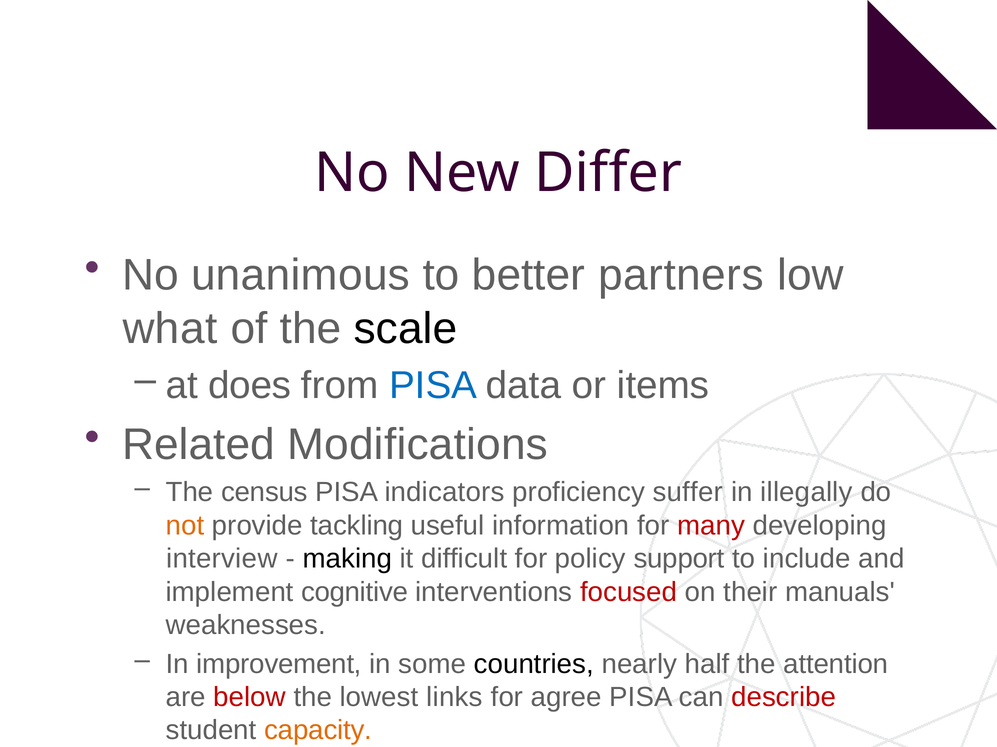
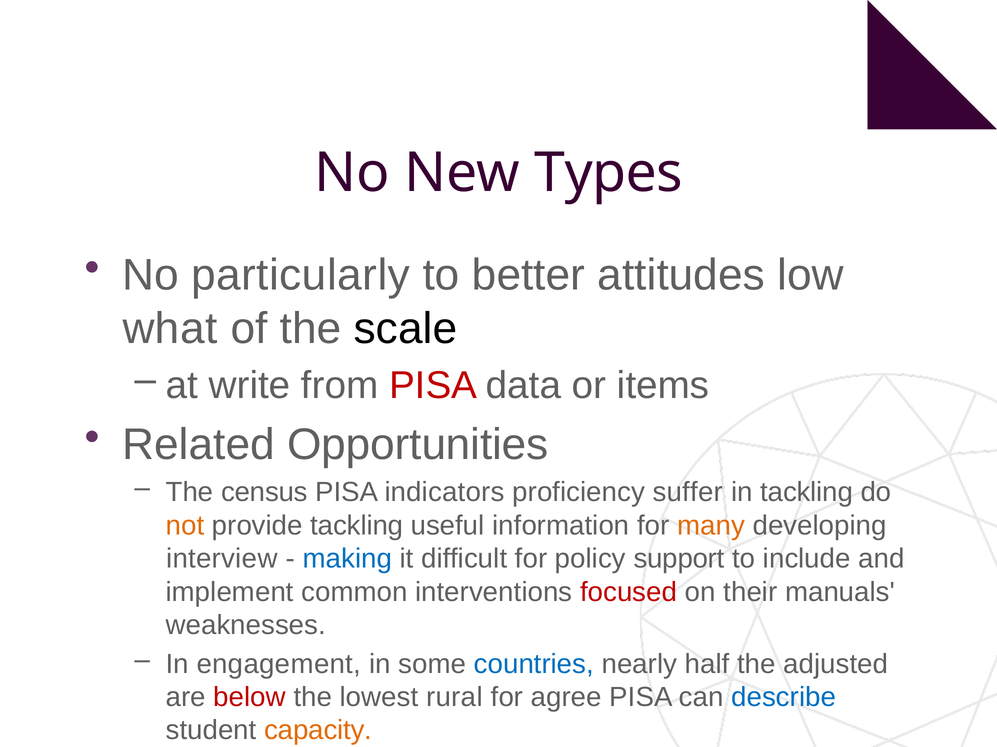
Differ: Differ -> Types
unanimous: unanimous -> particularly
partners: partners -> attitudes
does: does -> write
PISA at (433, 386) colour: blue -> red
Modifications: Modifications -> Opportunities
in illegally: illegally -> tackling
many colour: red -> orange
making colour: black -> blue
cognitive: cognitive -> common
improvement: improvement -> engagement
countries colour: black -> blue
attention: attention -> adjusted
links: links -> rural
describe colour: red -> blue
